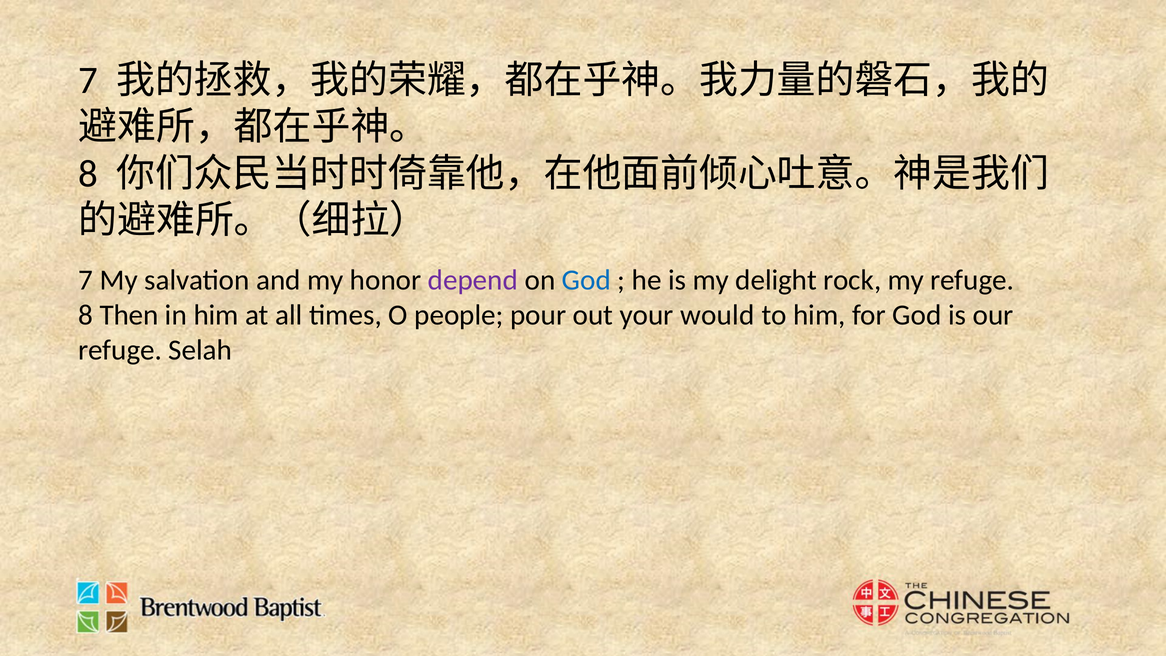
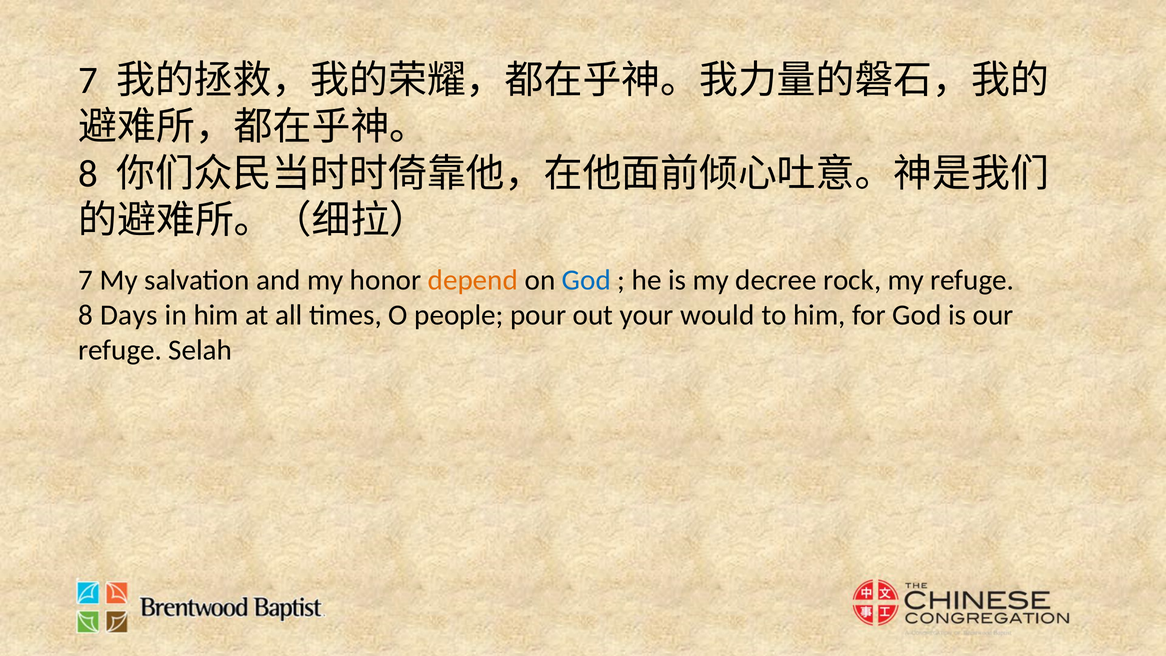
depend colour: purple -> orange
delight: delight -> decree
Then: Then -> Days
